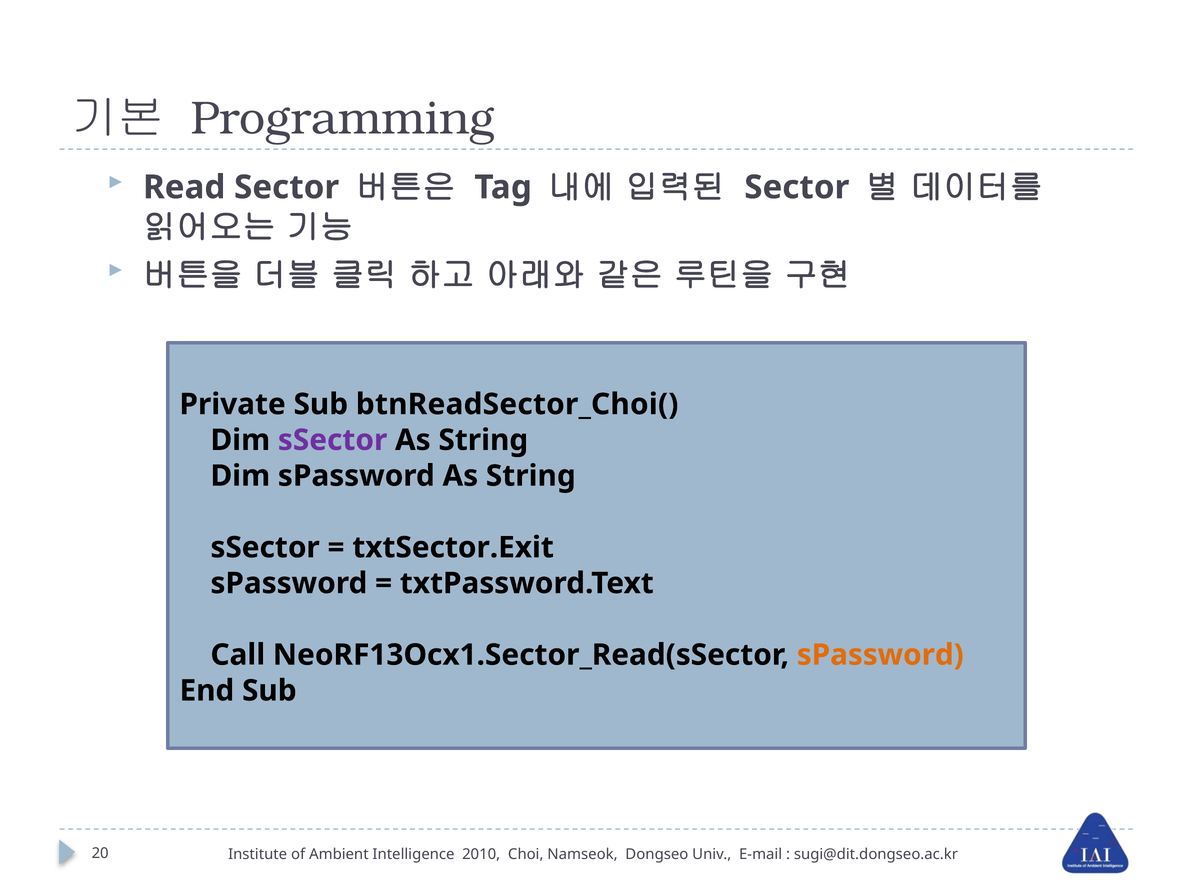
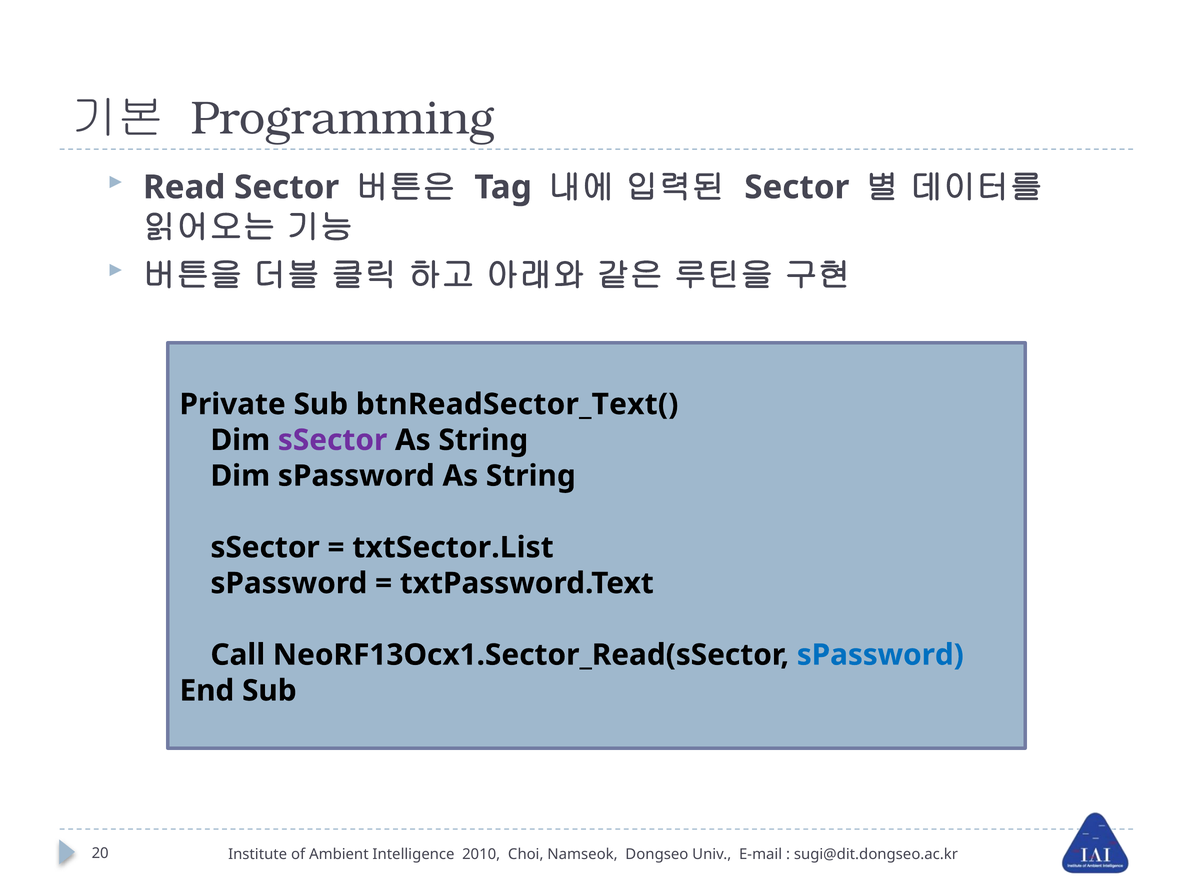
btnReadSector_Choi(: btnReadSector_Choi( -> btnReadSector_Text(
txtSector.Exit: txtSector.Exit -> txtSector.List
sPassword at (880, 655) colour: orange -> blue
